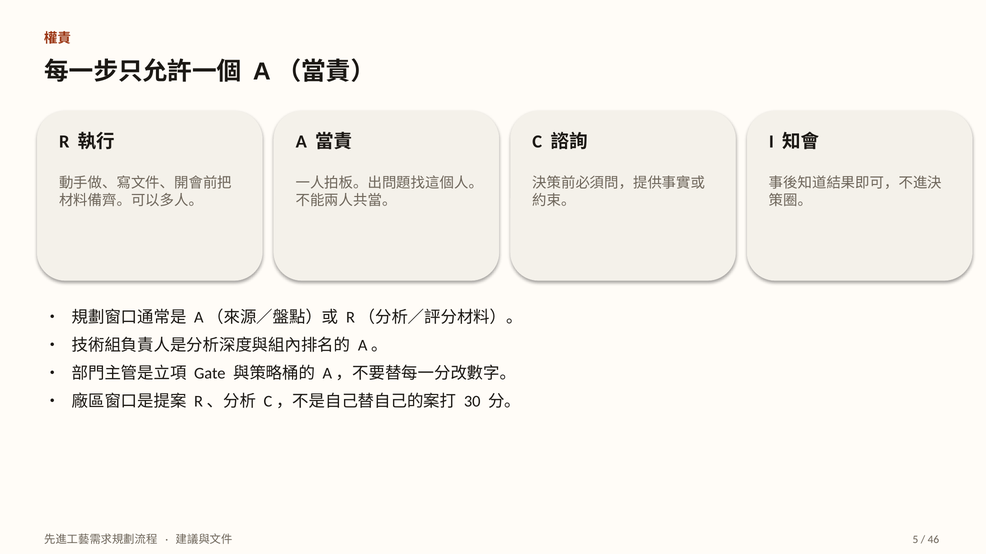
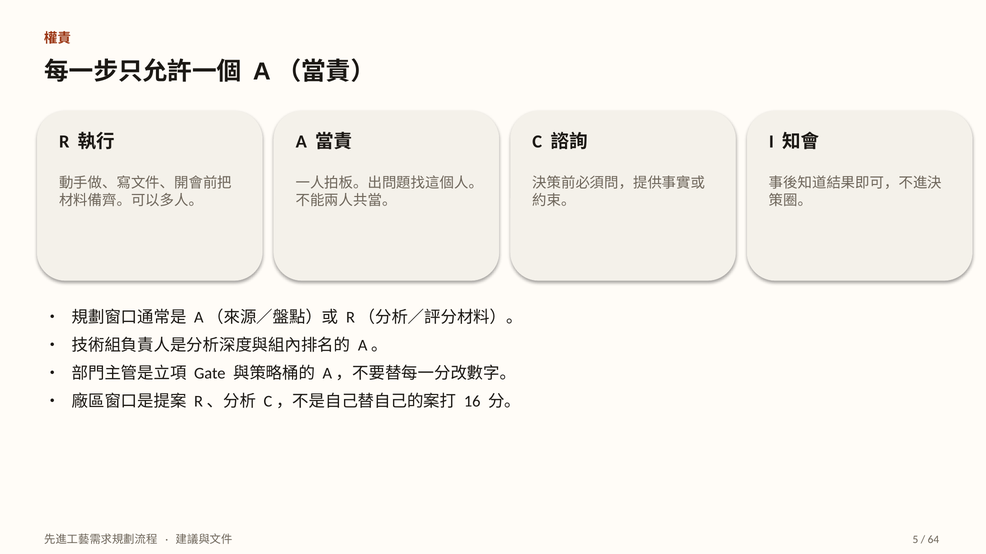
30: 30 -> 16
46: 46 -> 64
